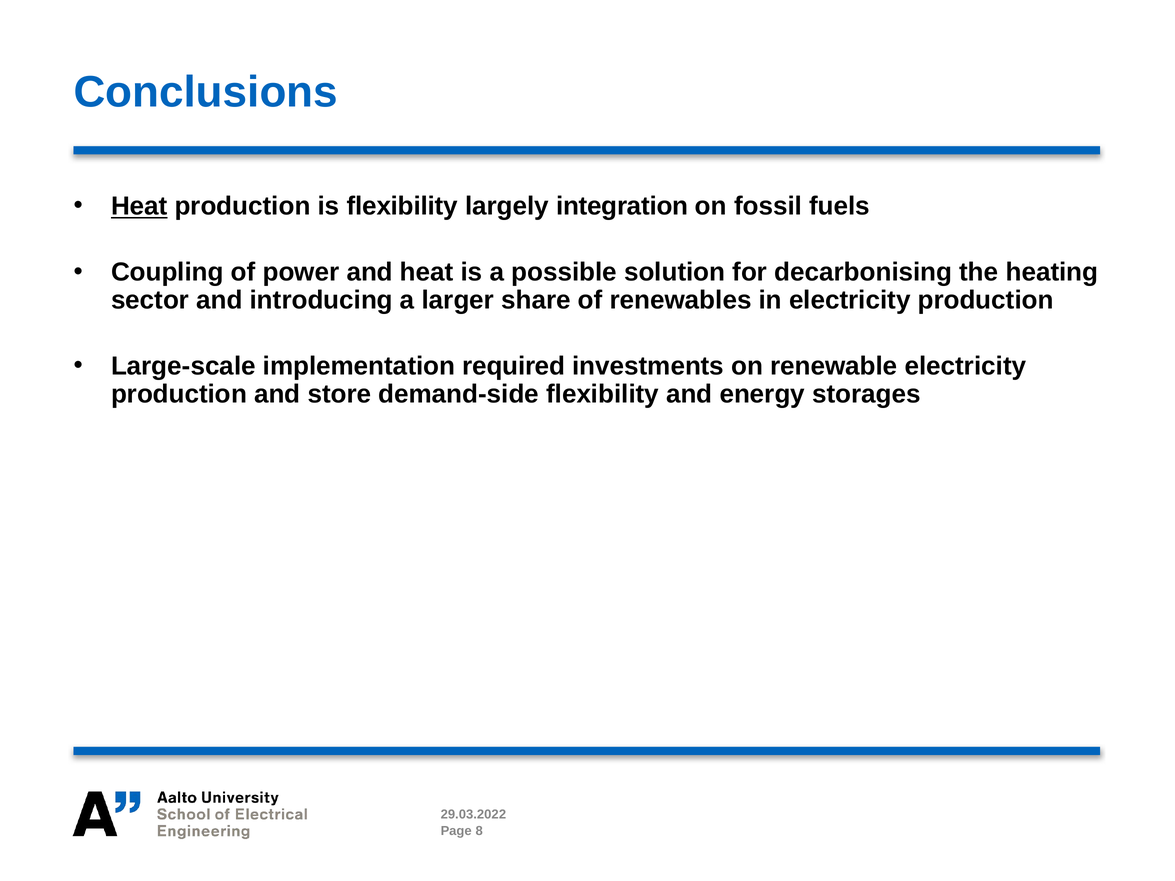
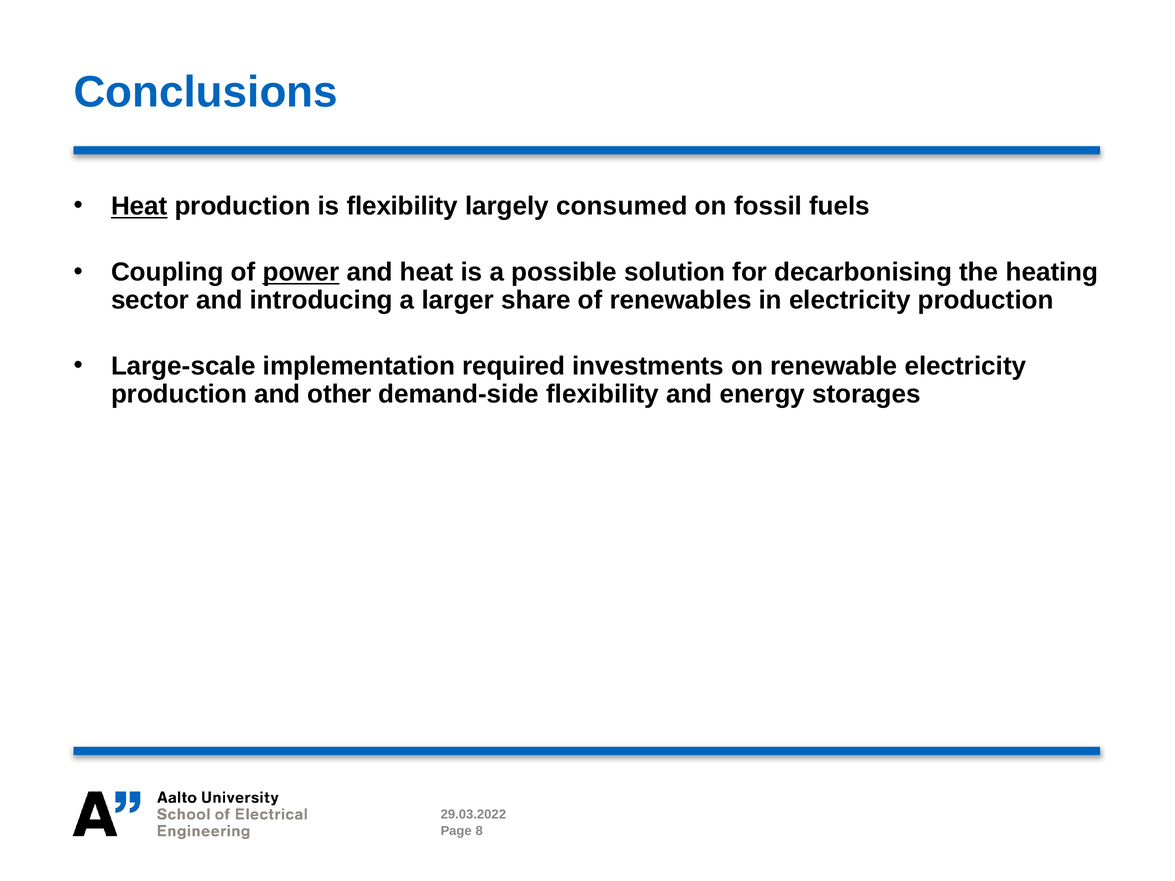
integration: integration -> consumed
power underline: none -> present
store: store -> other
